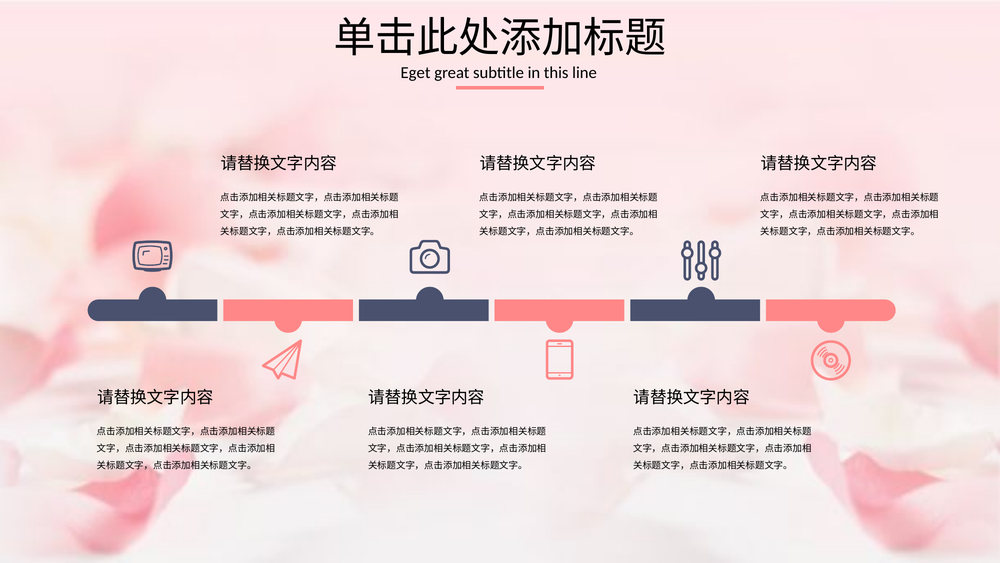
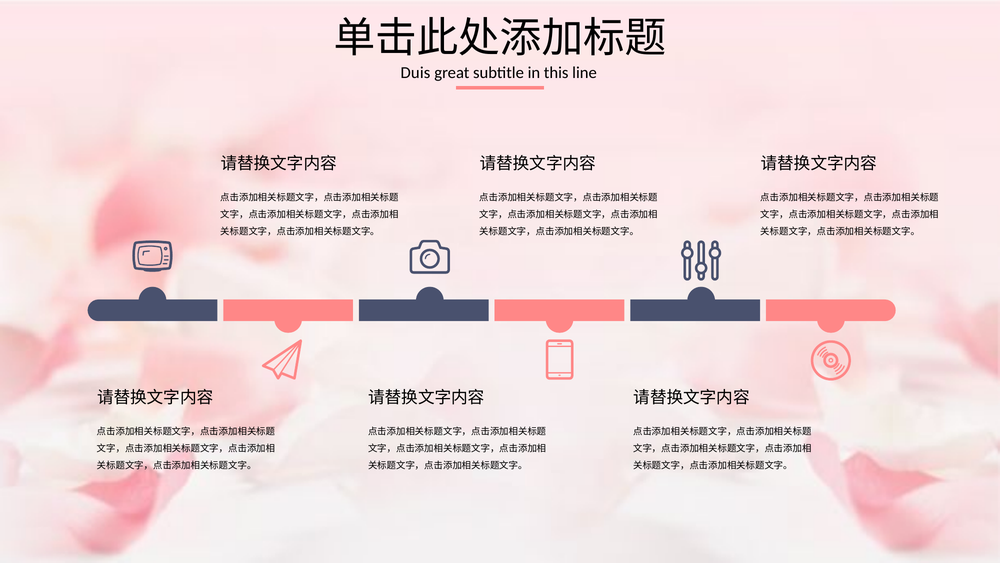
Eget: Eget -> Duis
